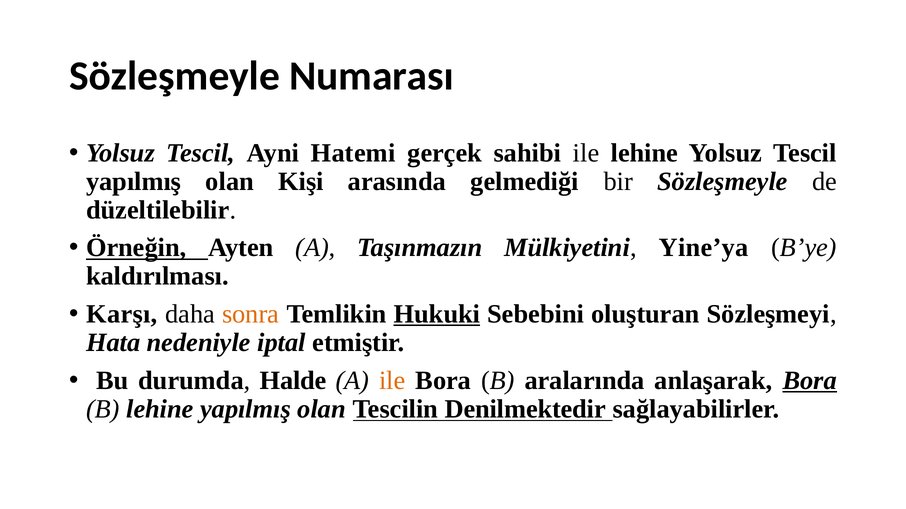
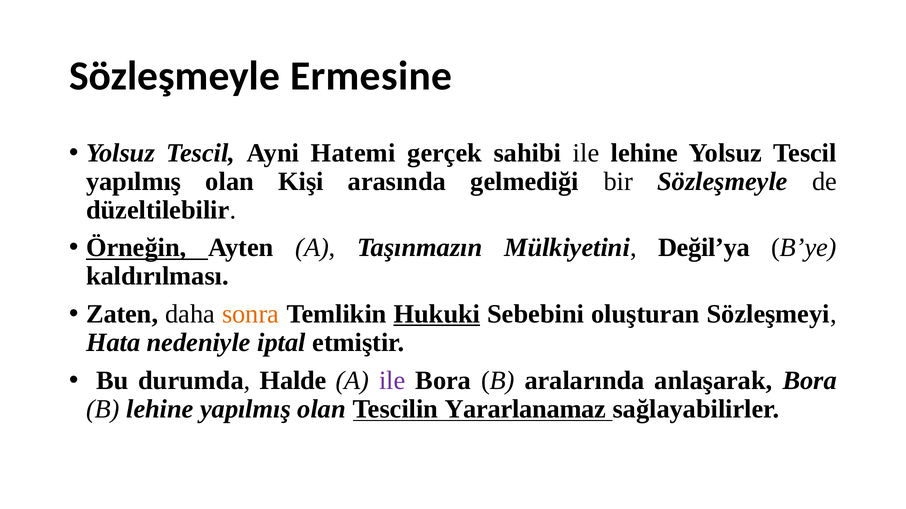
Numarası: Numarası -> Ermesine
Yine’ya: Yine’ya -> Değil’ya
Karşı: Karşı -> Zaten
ile at (392, 381) colour: orange -> purple
Bora at (810, 381) underline: present -> none
Denilmektedir: Denilmektedir -> Yararlanamaz
